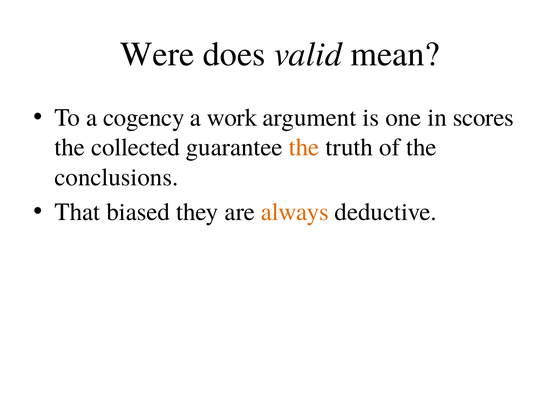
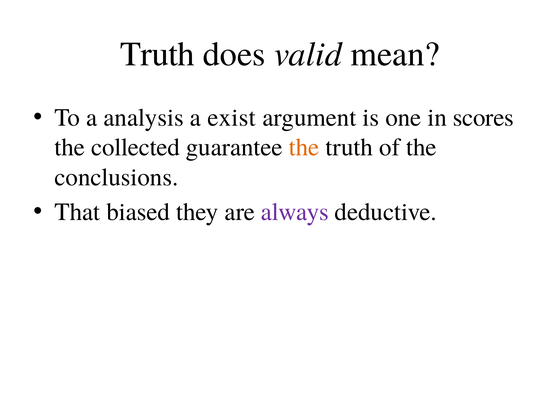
Were at (157, 54): Were -> Truth
cogency: cogency -> analysis
work: work -> exist
always colour: orange -> purple
